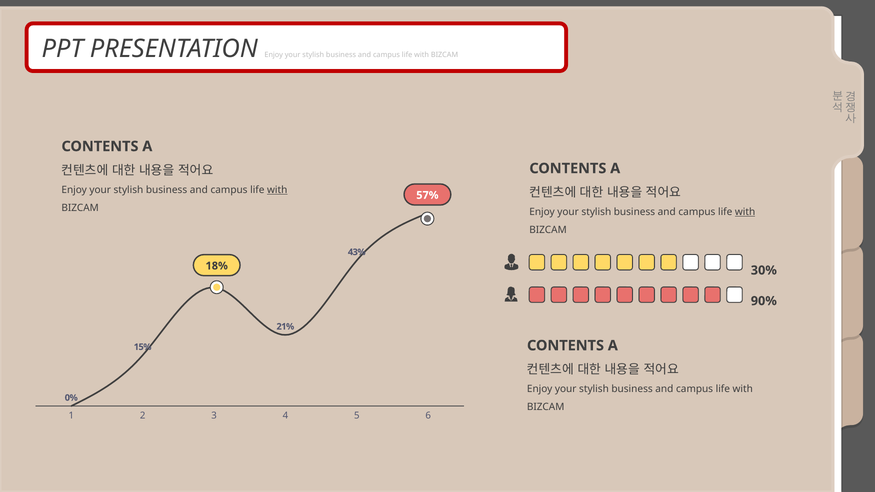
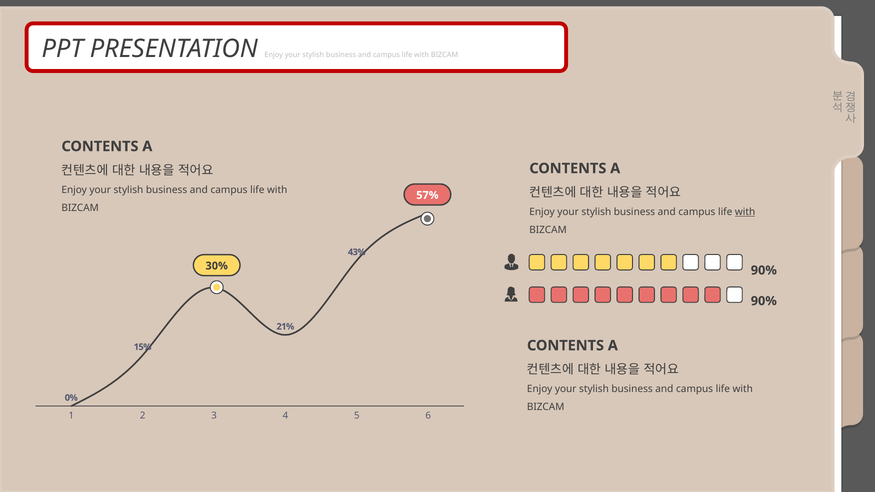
with at (277, 190) underline: present -> none
18%: 18% -> 30%
30% at (764, 270): 30% -> 90%
